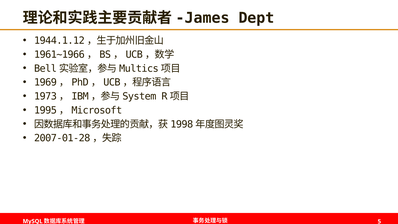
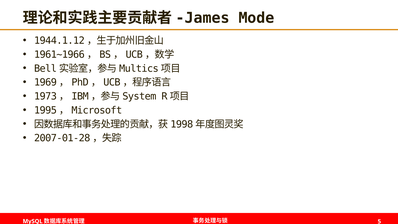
Dept: Dept -> Mode
